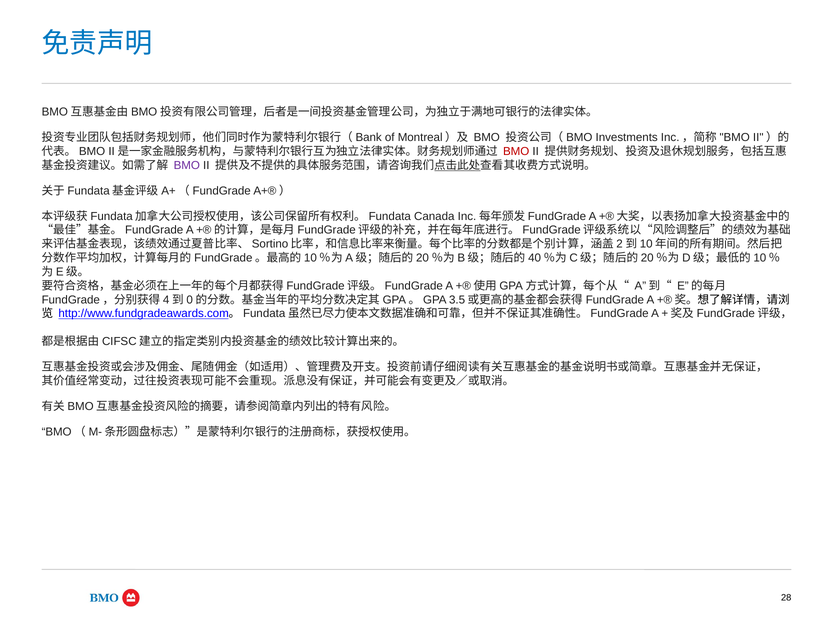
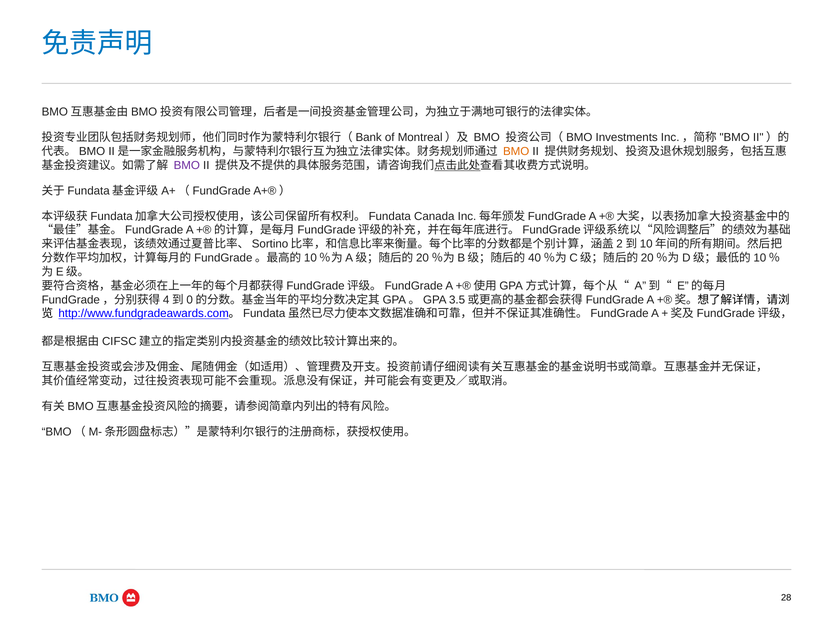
BMO at (516, 151) colour: red -> orange
